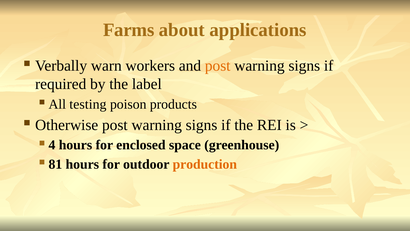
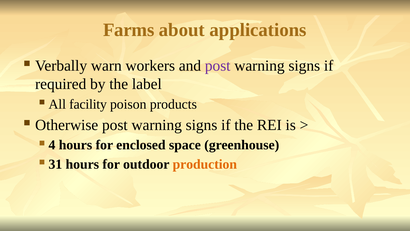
post at (218, 66) colour: orange -> purple
testing: testing -> facility
81: 81 -> 31
